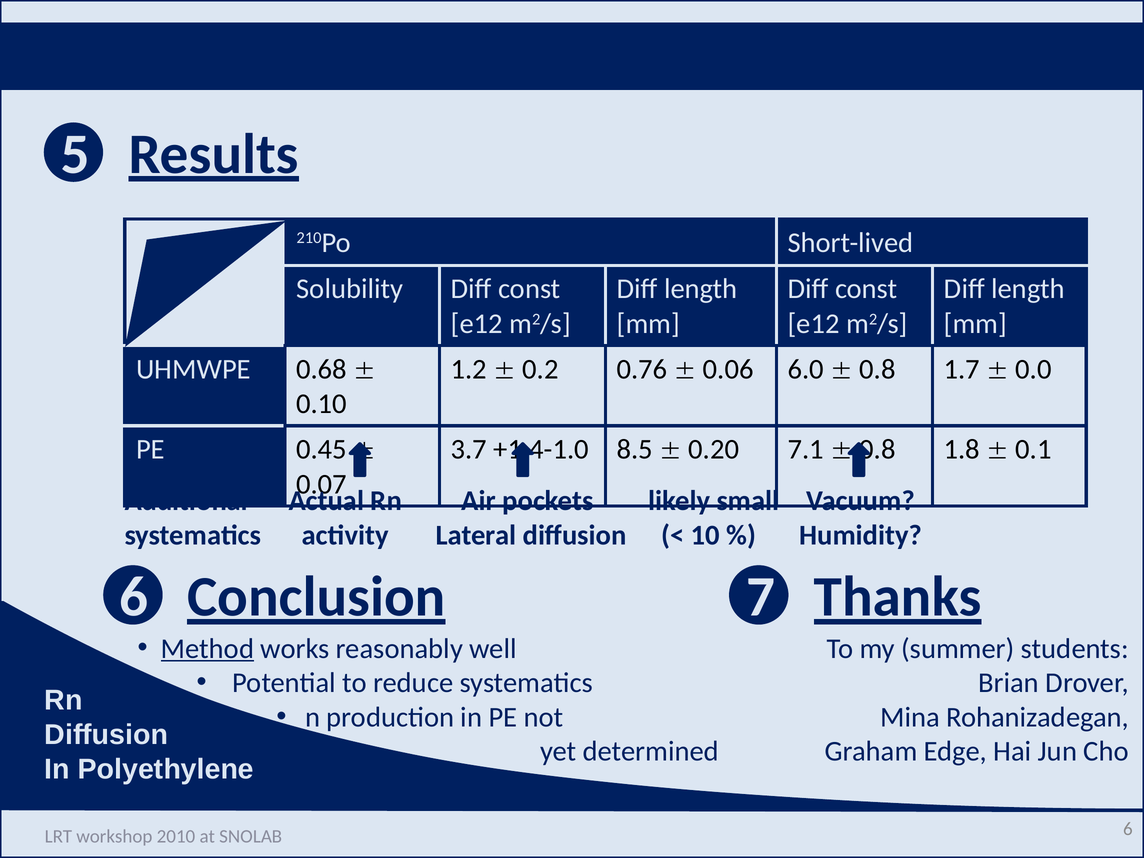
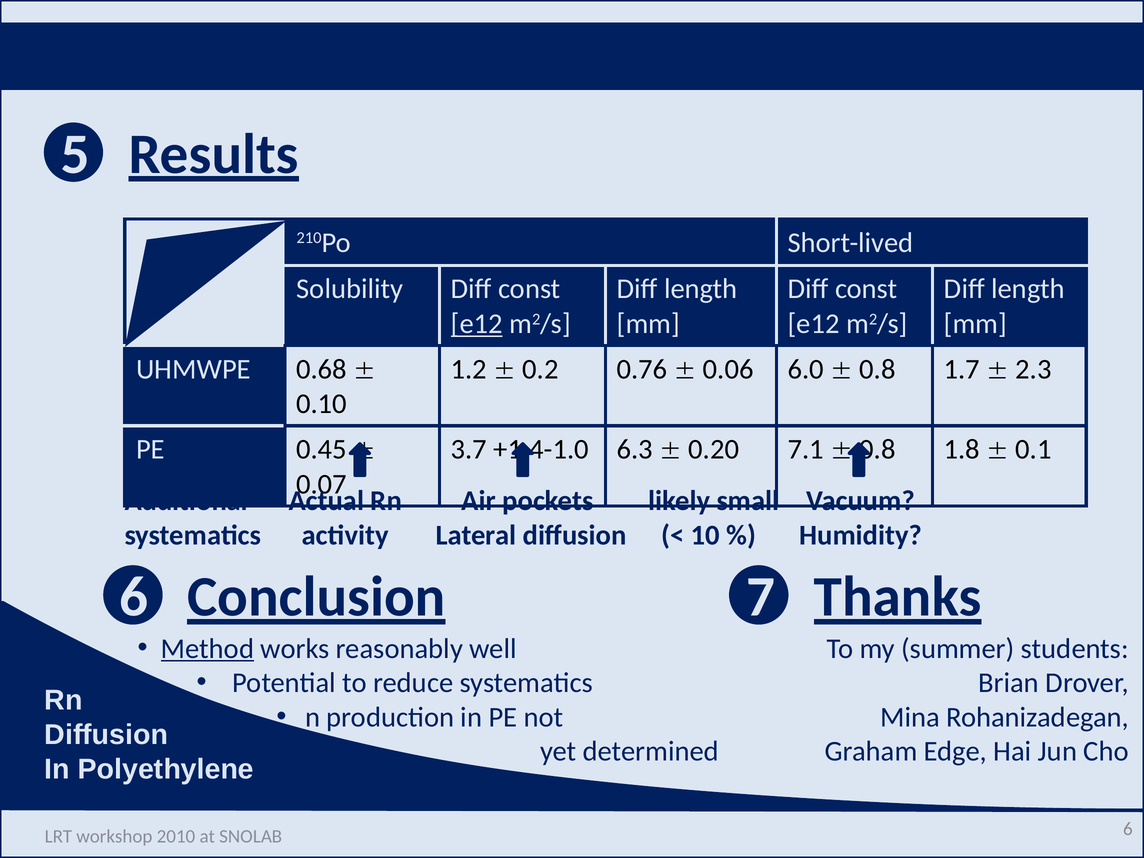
e12 at (477, 324) underline: none -> present
0.0: 0.0 -> 2.3
8.5: 8.5 -> 6.3
